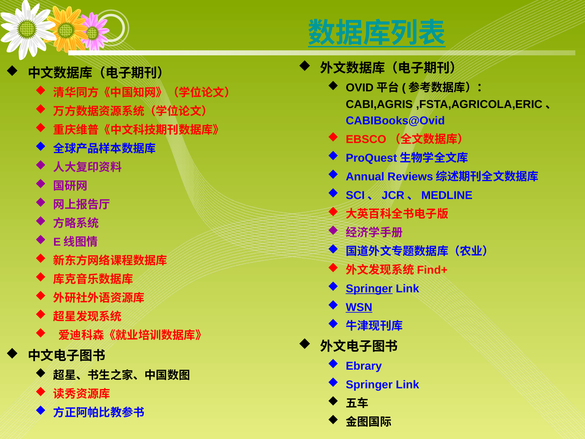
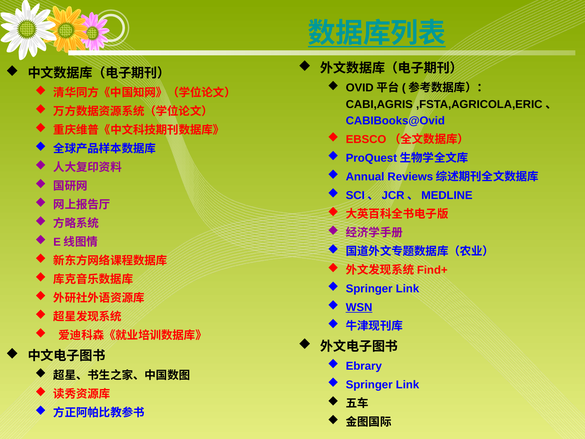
Springer at (369, 288) underline: present -> none
